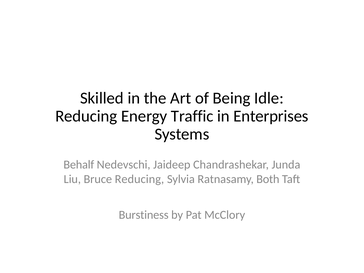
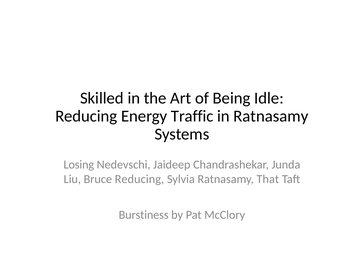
in Enterprises: Enterprises -> Ratnasamy
Behalf: Behalf -> Losing
Both: Both -> That
